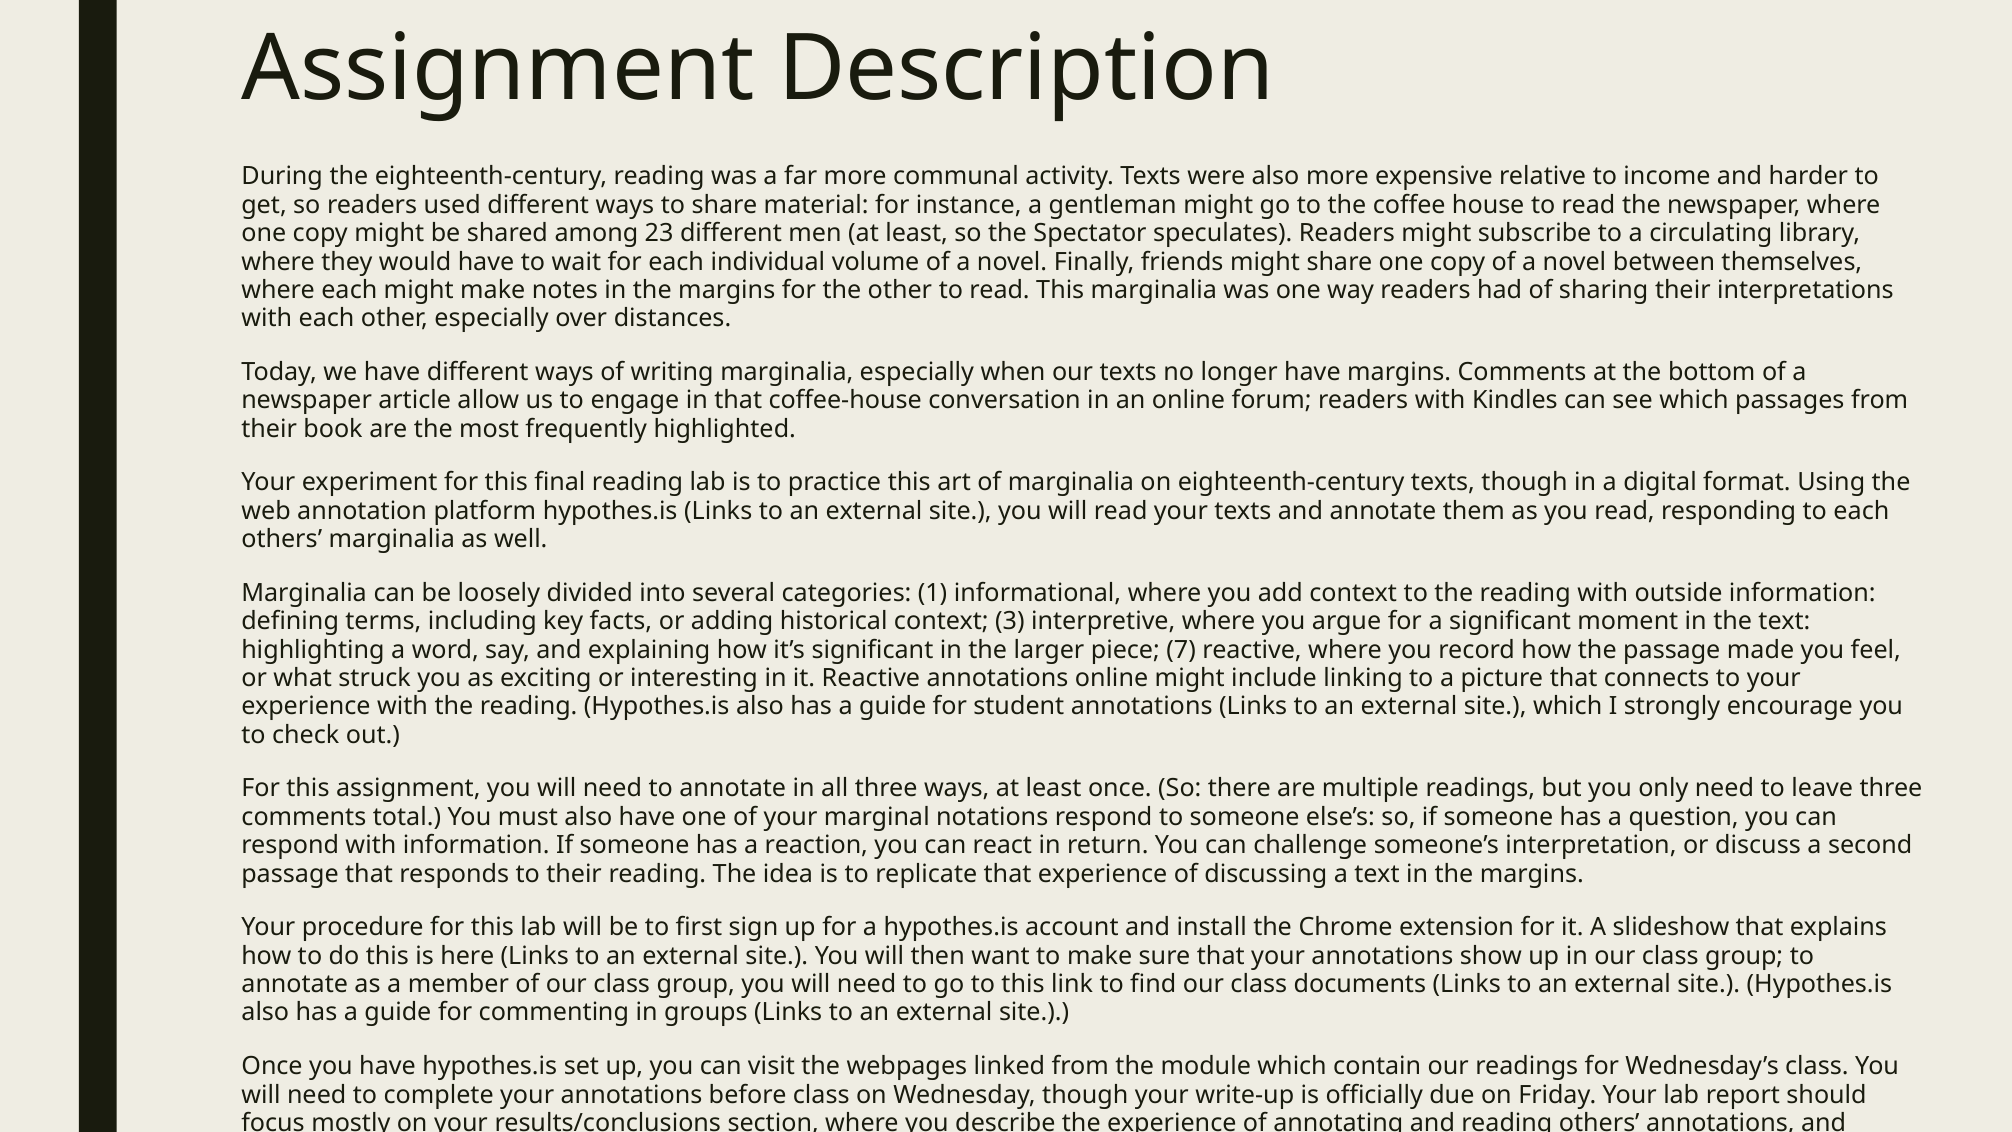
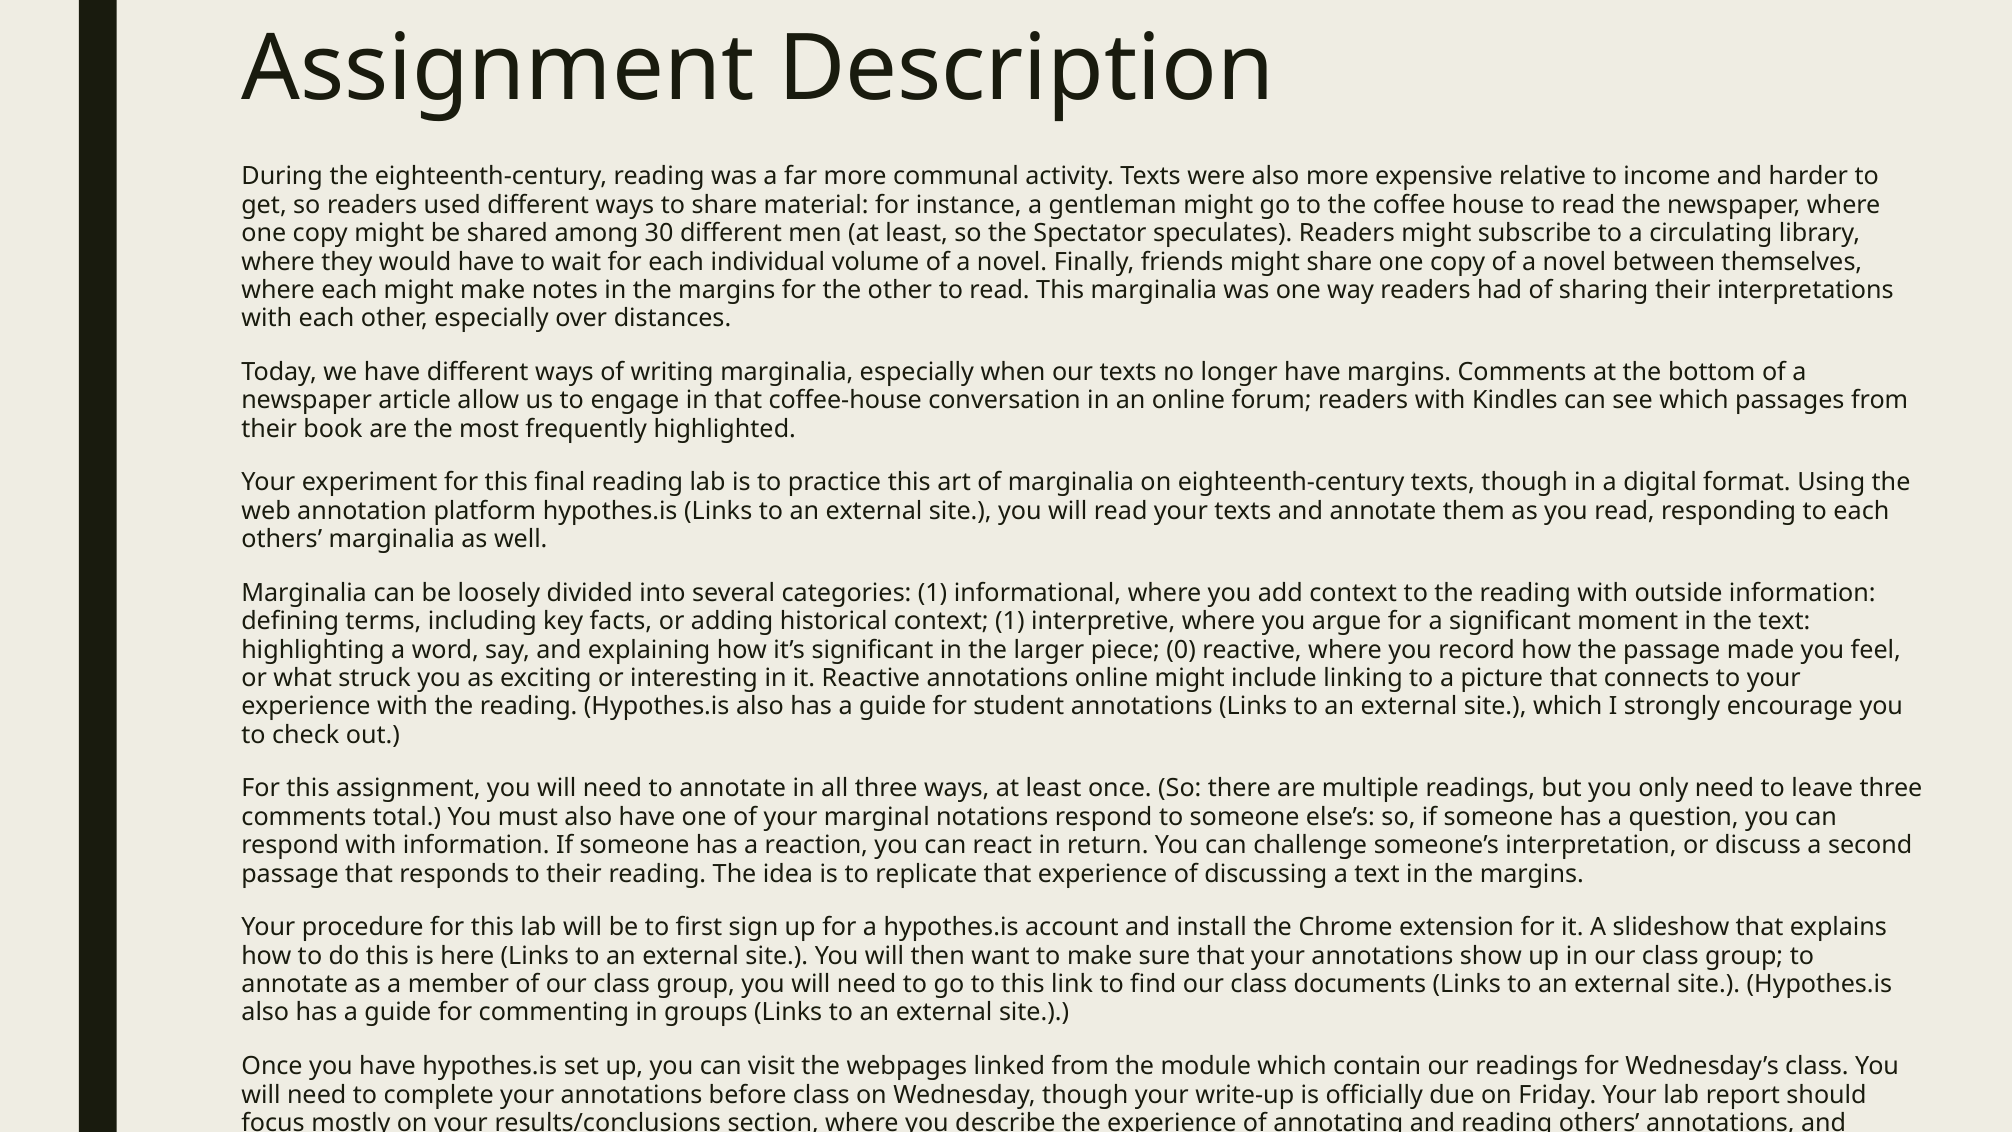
23: 23 -> 30
context 3: 3 -> 1
7: 7 -> 0
